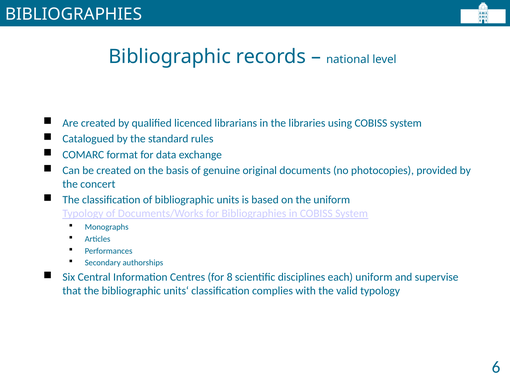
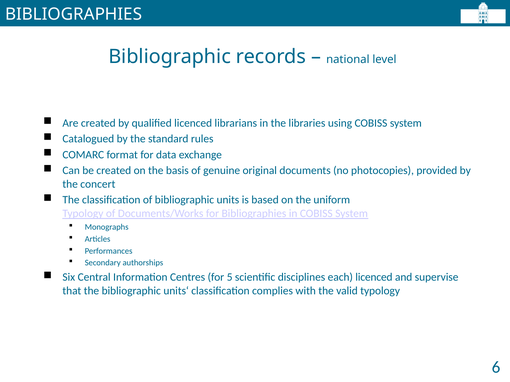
8: 8 -> 5
each uniform: uniform -> licenced
